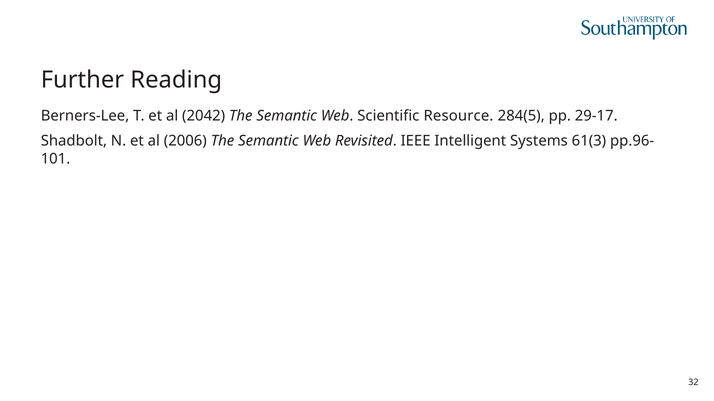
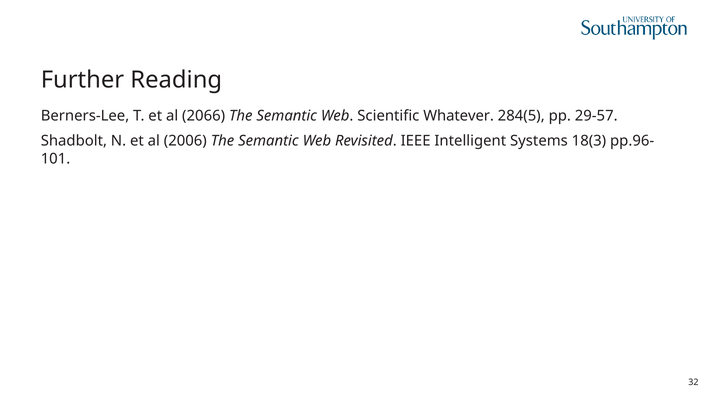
2042: 2042 -> 2066
Resource: Resource -> Whatever
29-17: 29-17 -> 29-57
61(3: 61(3 -> 18(3
